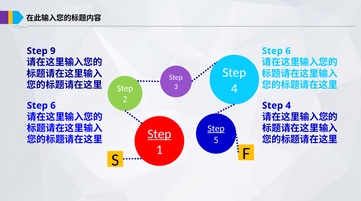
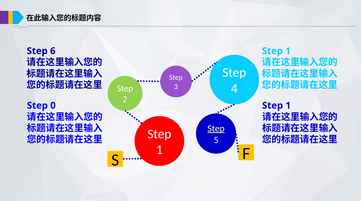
9: 9 -> 6
6 at (288, 51): 6 -> 1
6 at (53, 105): 6 -> 0
4 at (288, 105): 4 -> 1
Step at (159, 134) underline: present -> none
